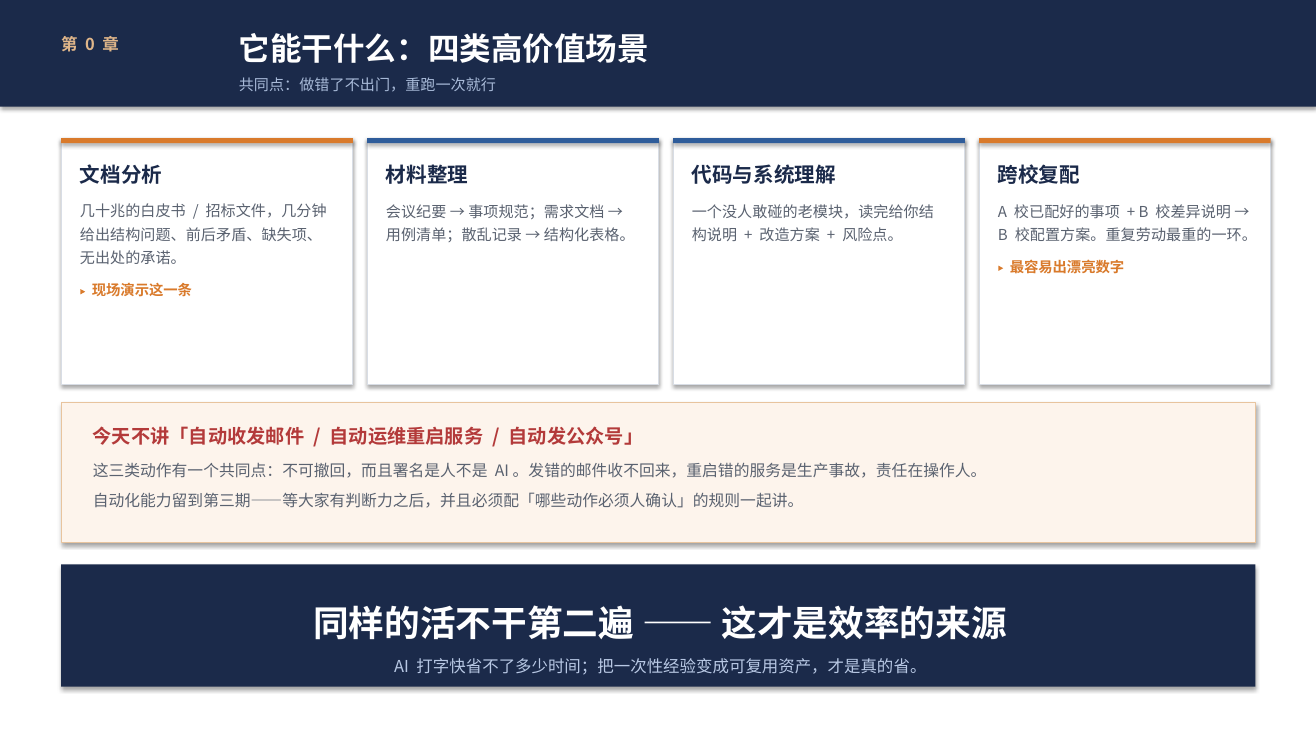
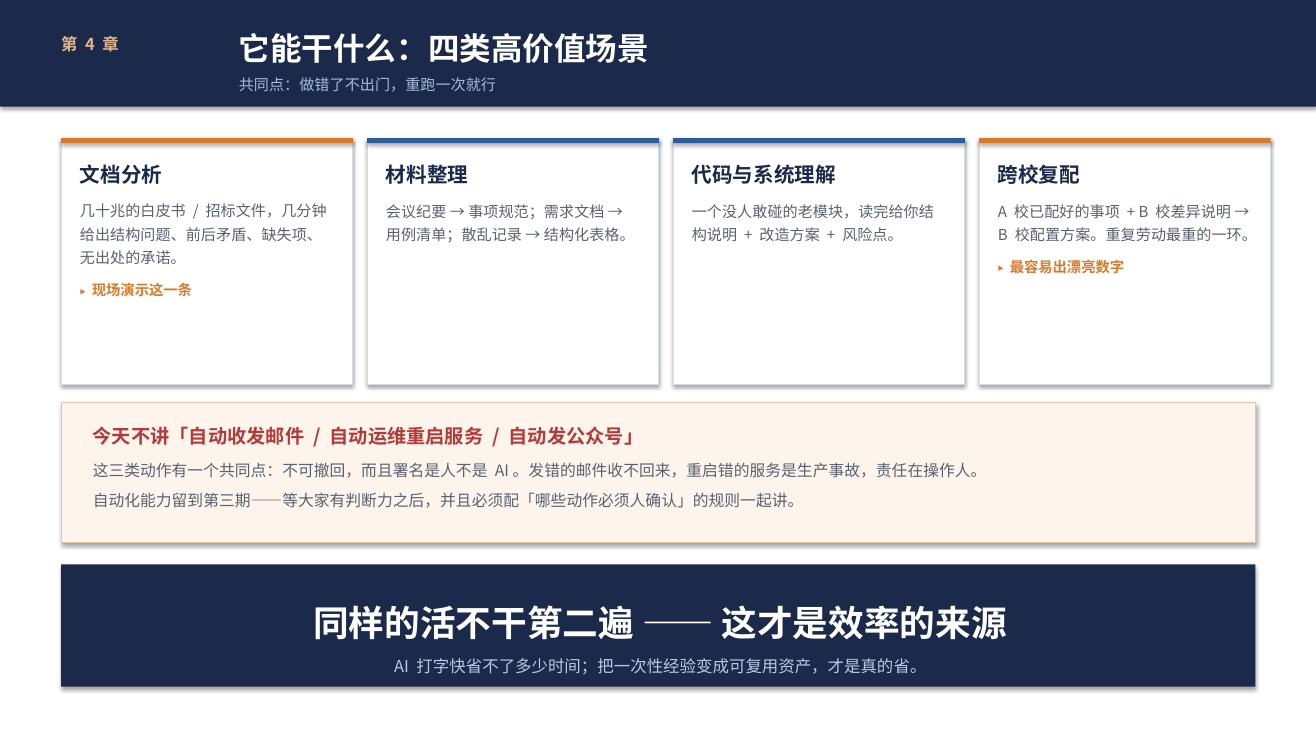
0: 0 -> 4
